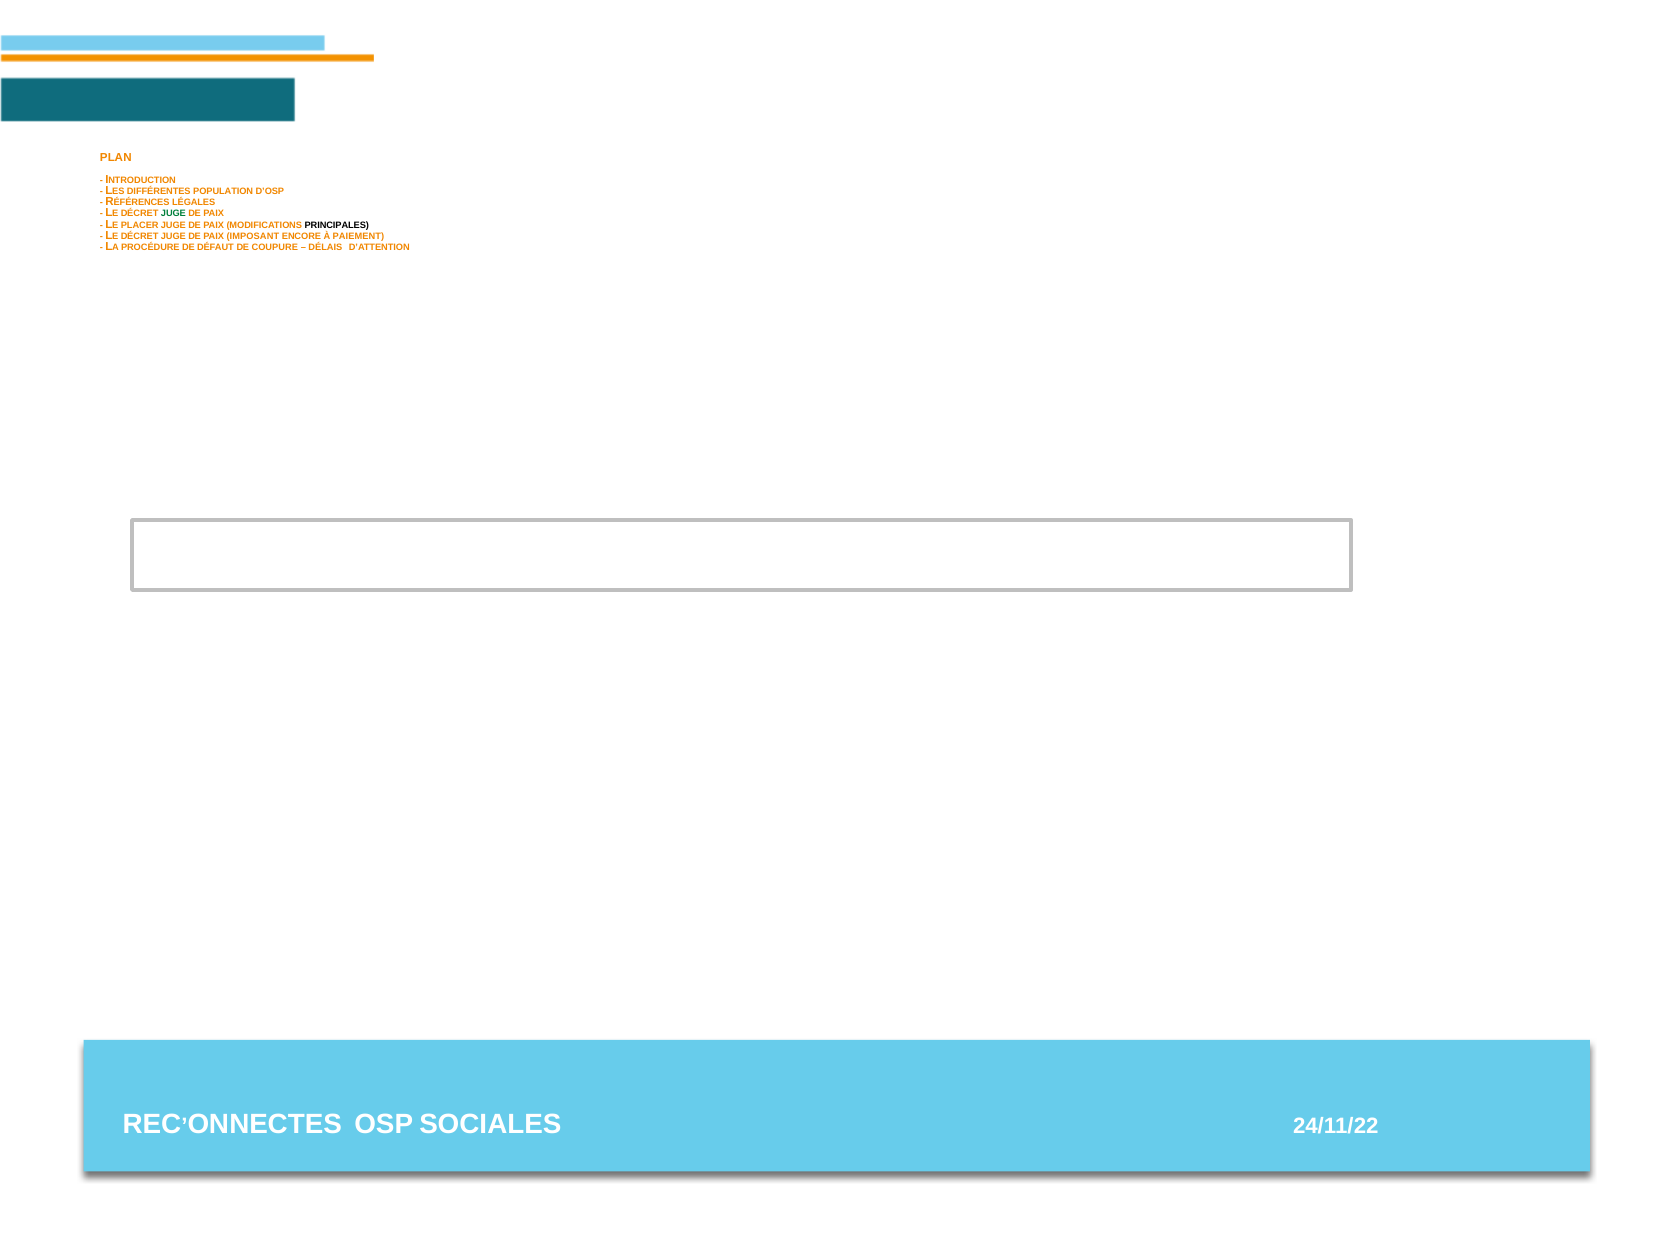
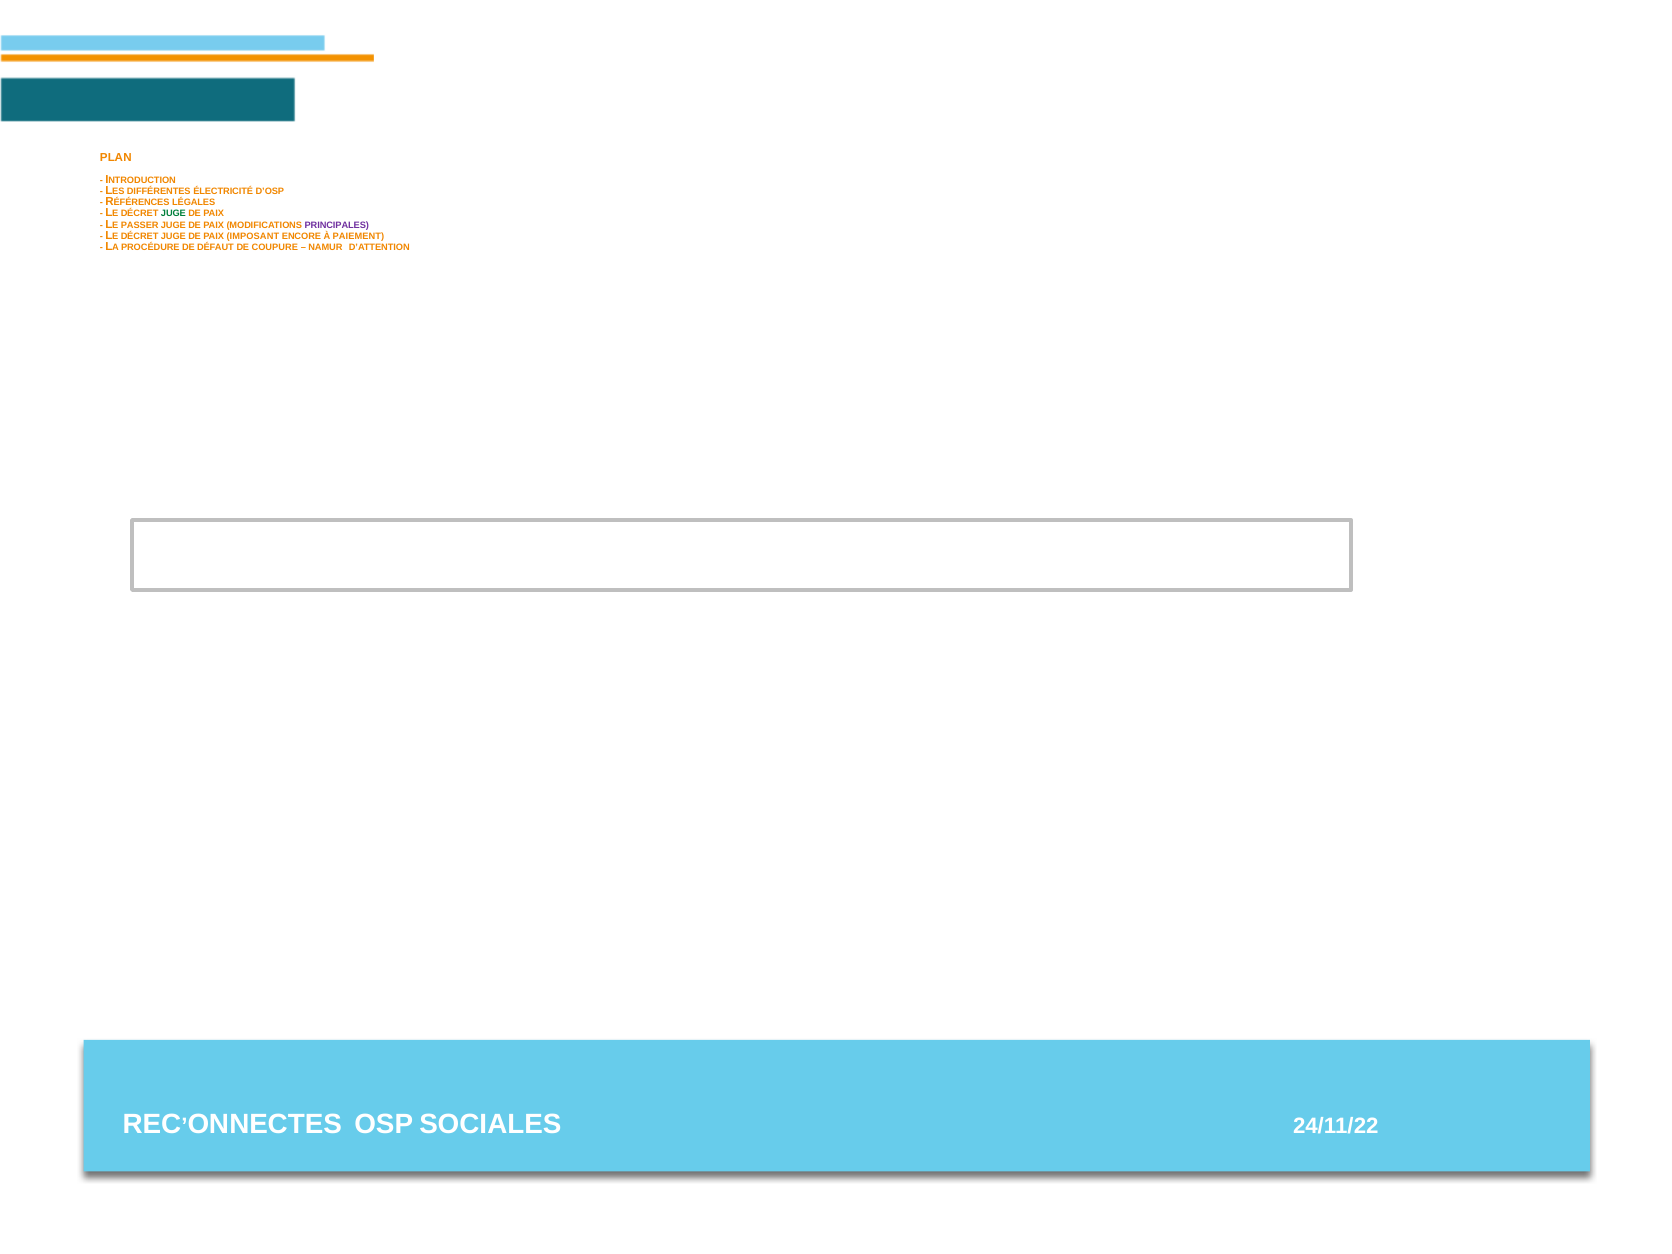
POPULATION: POPULATION -> ÉLECTRICITÉ
PLACER: PLACER -> PASSER
PRINCIPALES colour: black -> purple
DÉLAIS: DÉLAIS -> NAMUR
